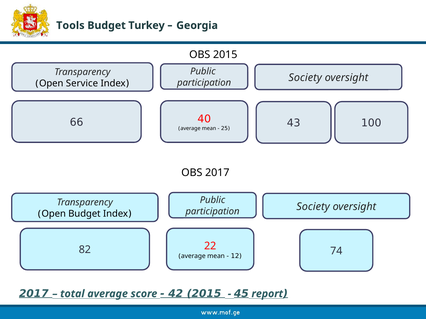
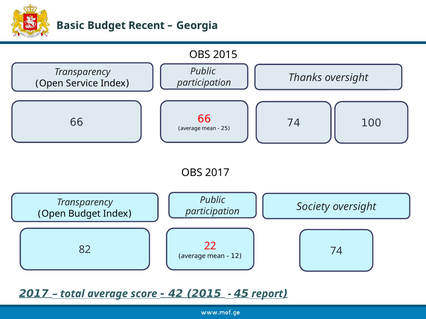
Tools: Tools -> Basic
Turkey: Turkey -> Recent
Society at (305, 78): Society -> Thanks
66 40: 40 -> 66
25 43: 43 -> 74
